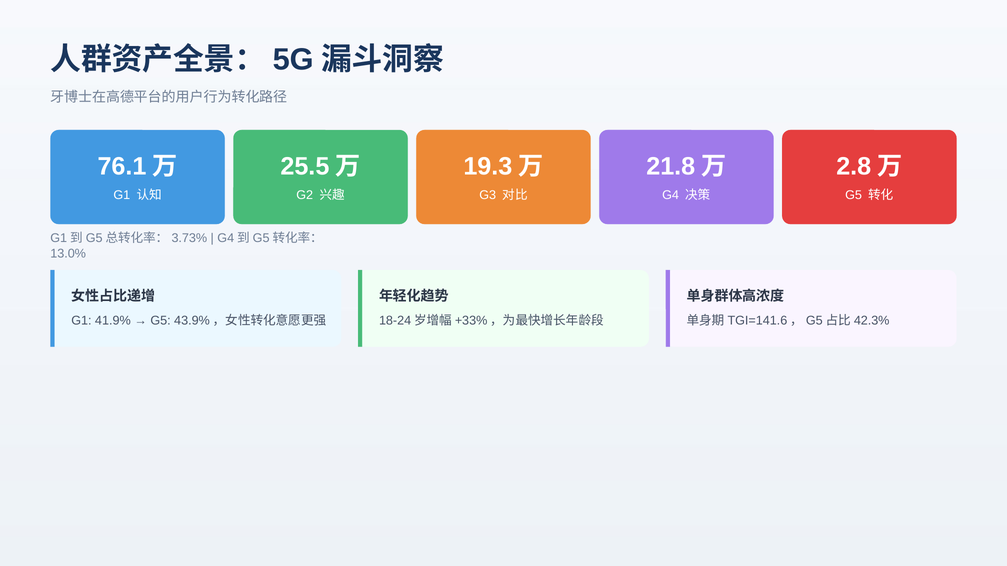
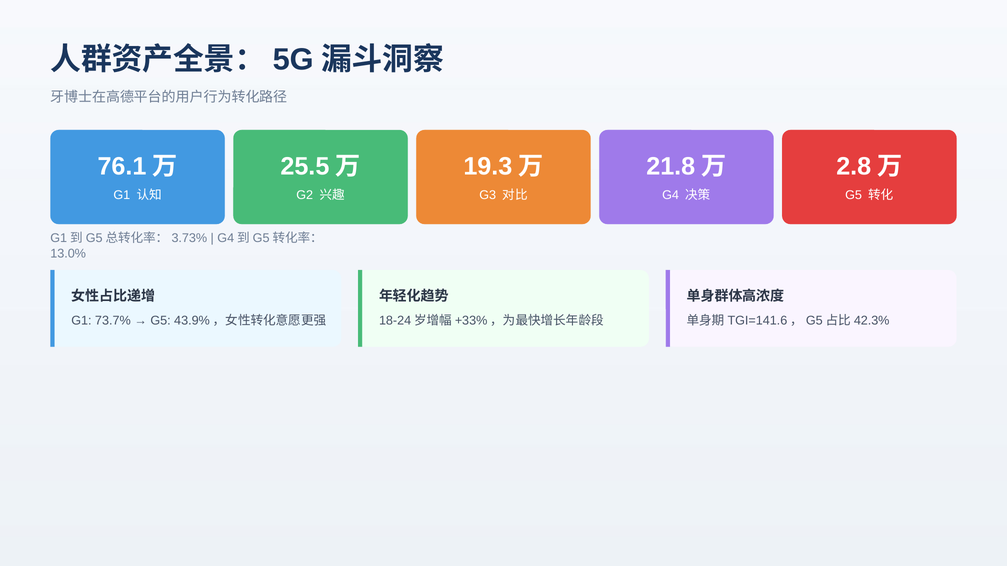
41.9%: 41.9% -> 73.7%
